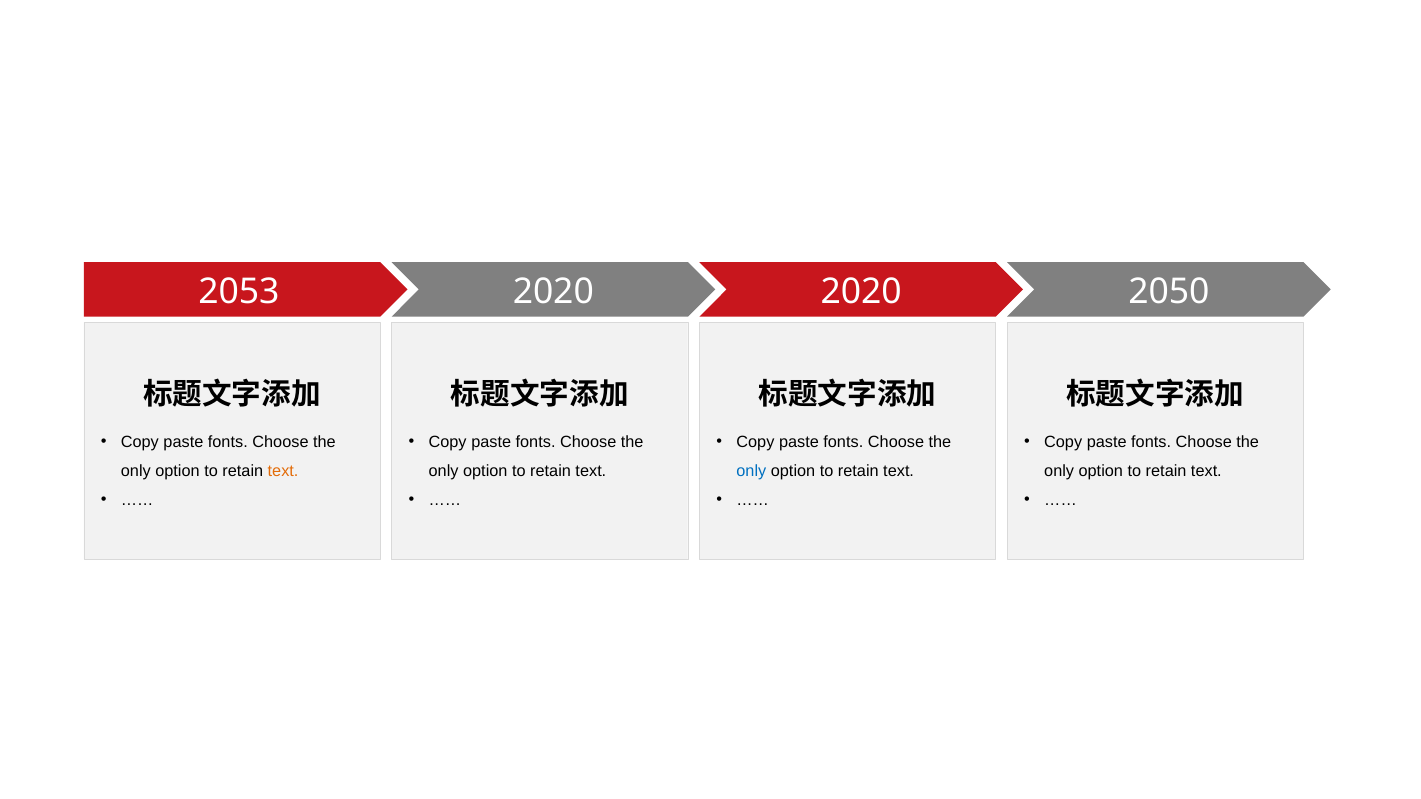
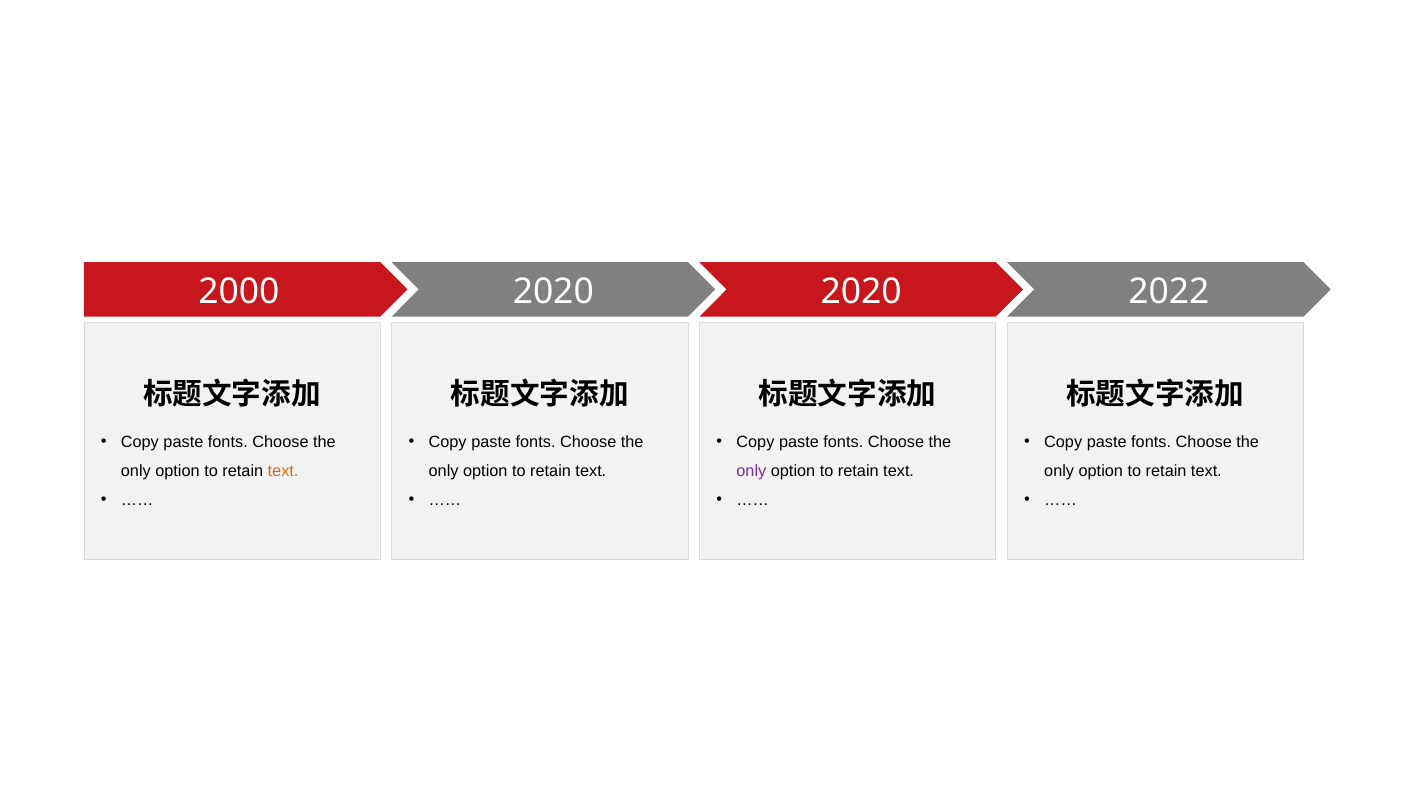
2053: 2053 -> 2000
2050: 2050 -> 2022
only at (751, 471) colour: blue -> purple
